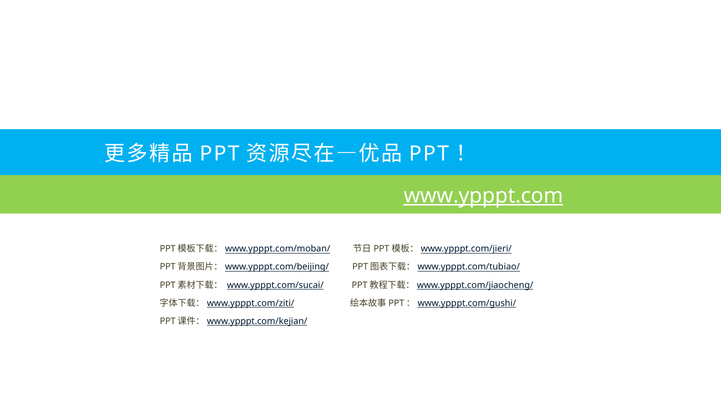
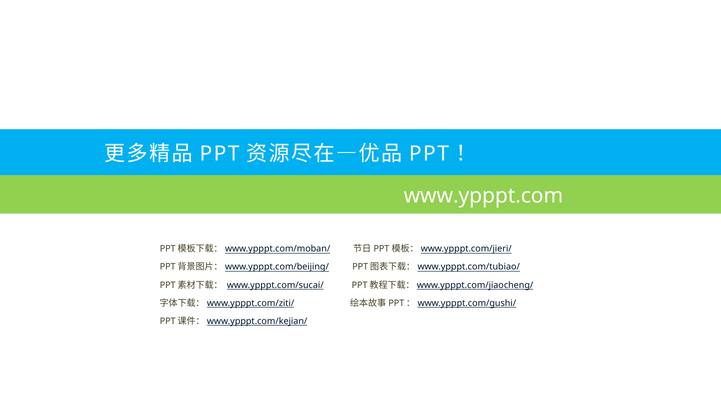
www.ypppt.com underline: present -> none
